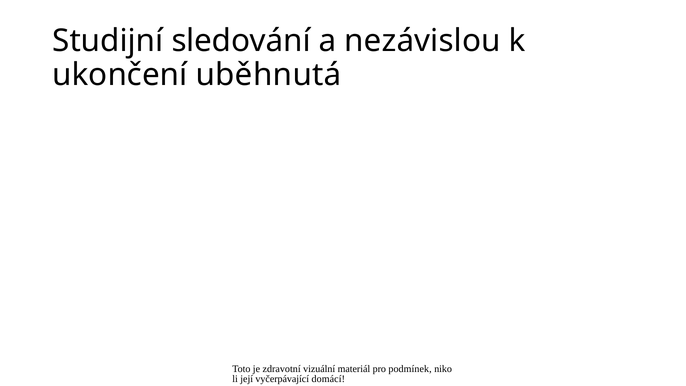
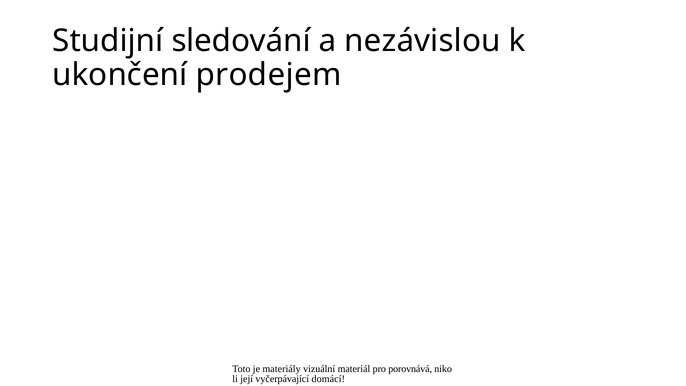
uběhnutá: uběhnutá -> prodejem
zdravotní: zdravotní -> materiály
podmínek: podmínek -> porovnává
